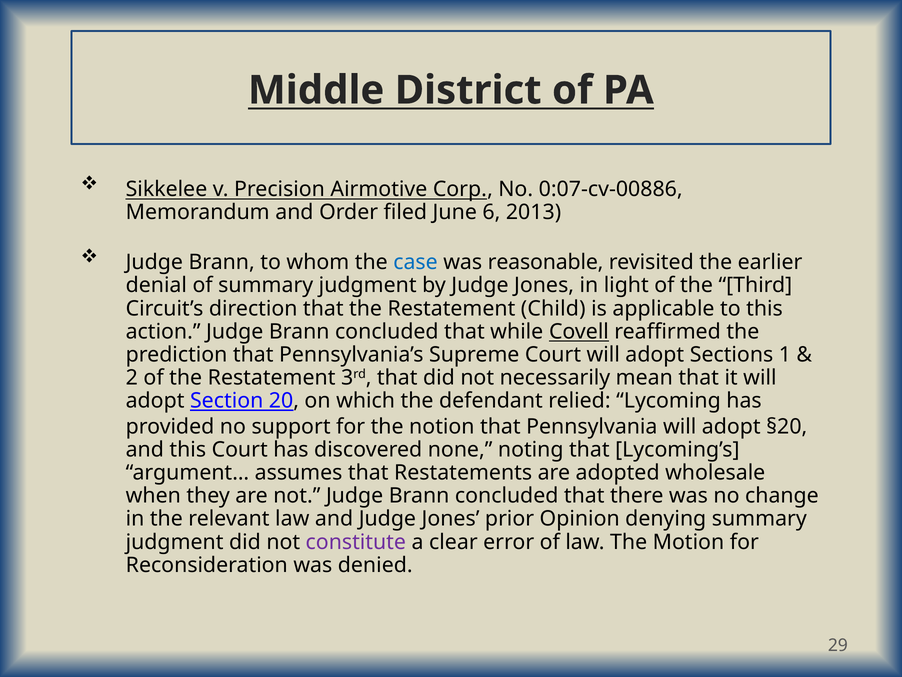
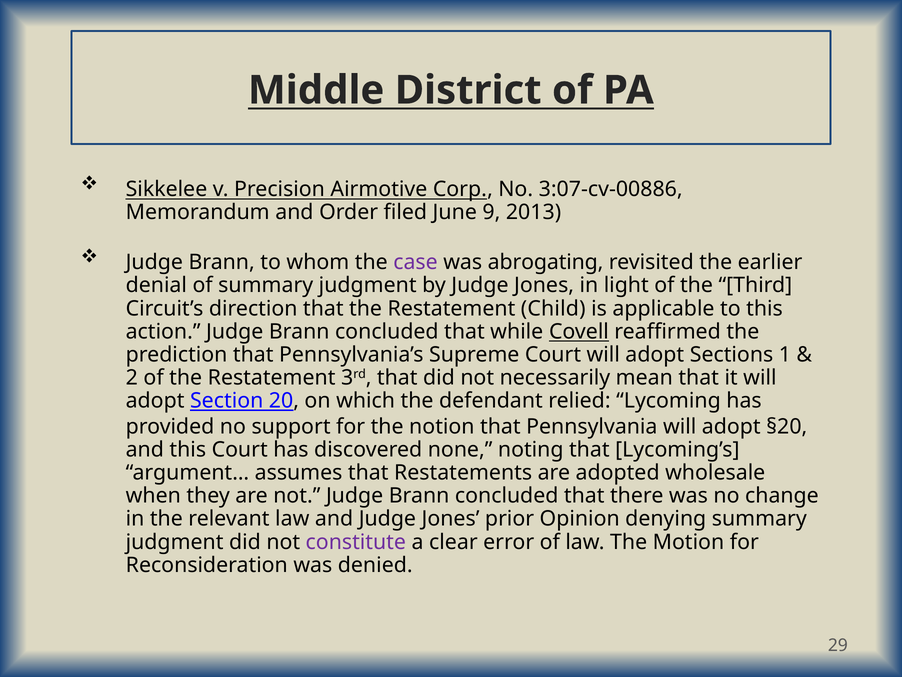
0:07-cv-00886: 0:07-cv-00886 -> 3:07-cv-00886
6: 6 -> 9
case colour: blue -> purple
reasonable: reasonable -> abrogating
